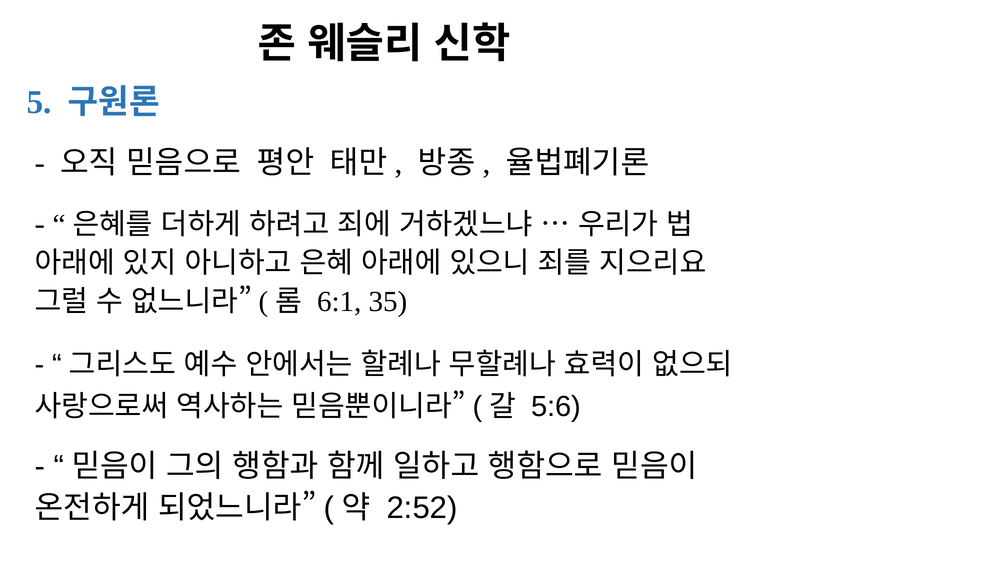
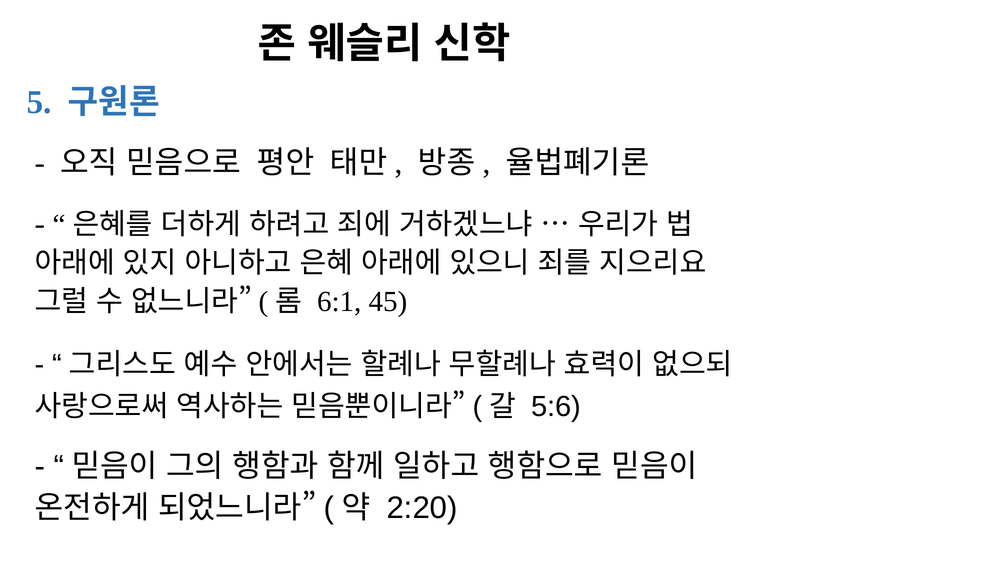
35: 35 -> 45
2:52: 2:52 -> 2:20
